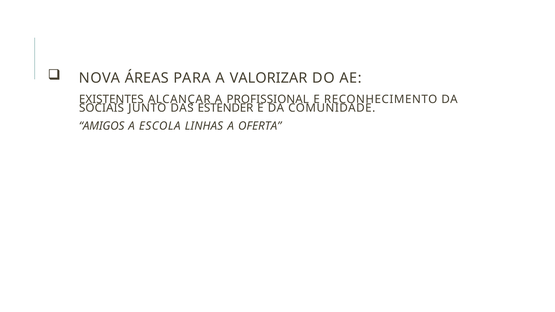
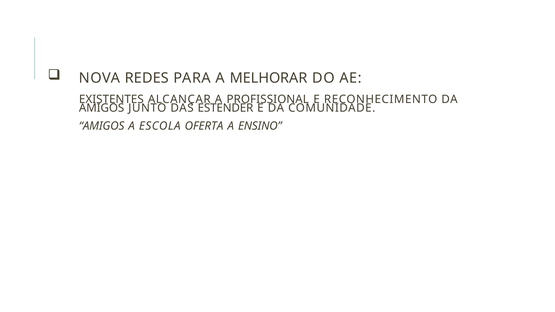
ÁREAS: ÁREAS -> REDES
VALORIZAR: VALORIZAR -> MELHORAR
SOCIAIS at (102, 108): SOCIAIS -> AMIGOS
LINHAS: LINHAS -> OFERTA
OFERTA: OFERTA -> ENSINO
